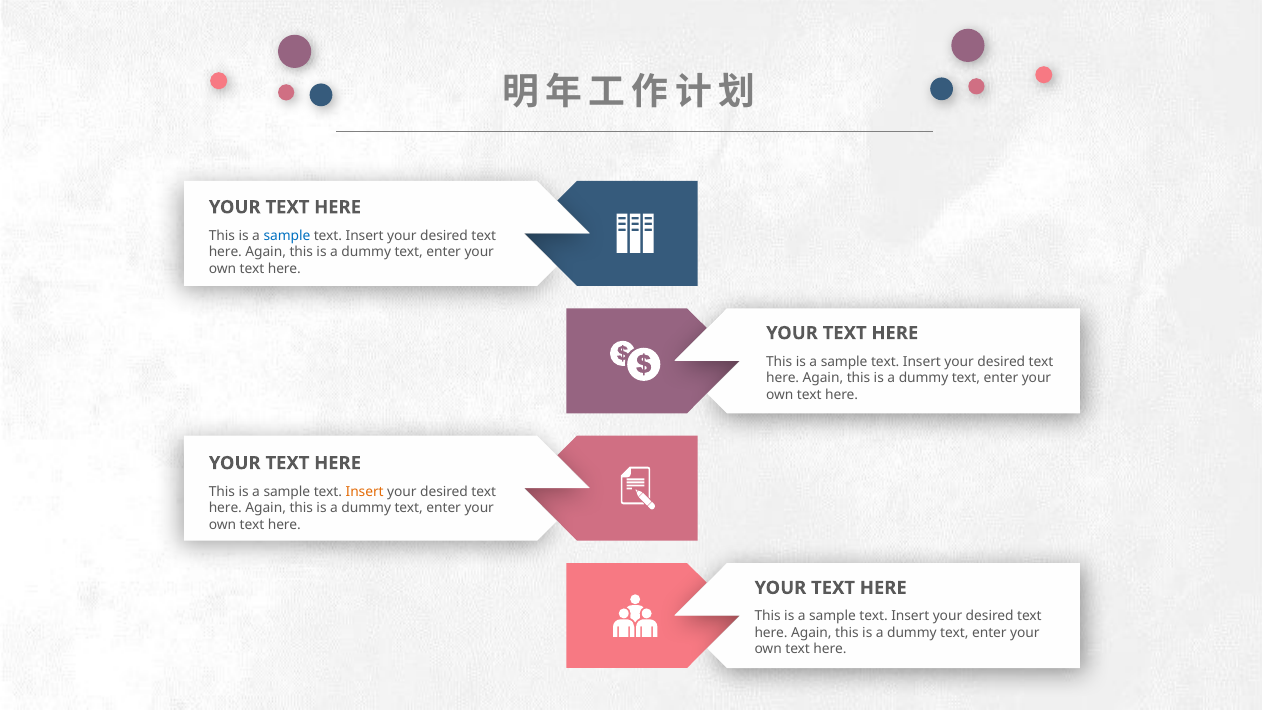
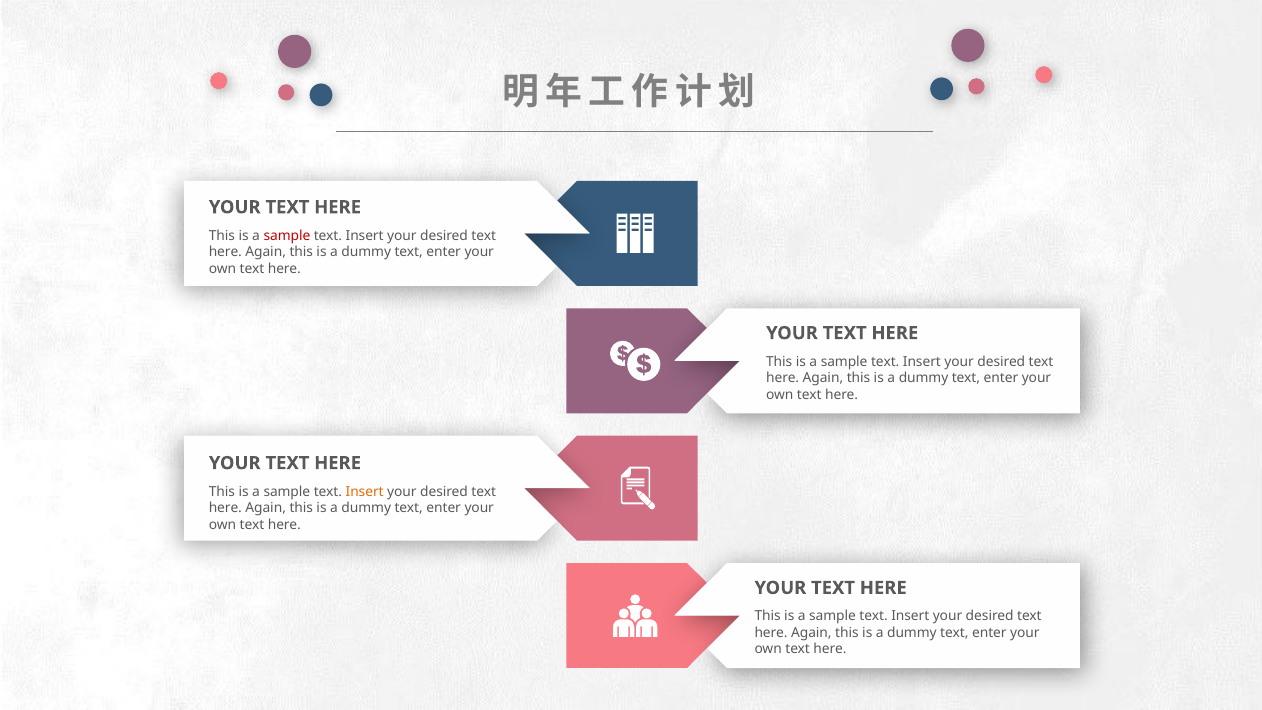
sample at (287, 236) colour: blue -> red
